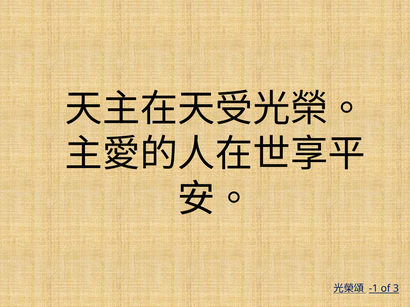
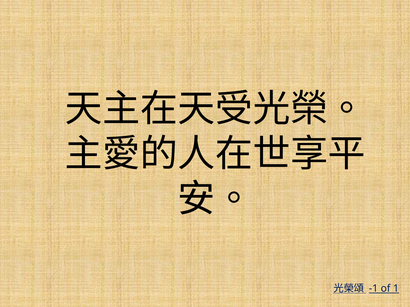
3: 3 -> 1
